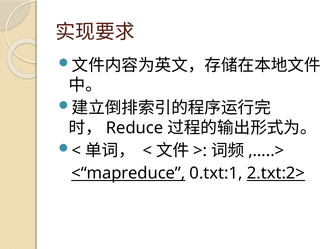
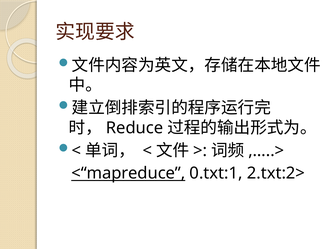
2.txt:2> underline: present -> none
